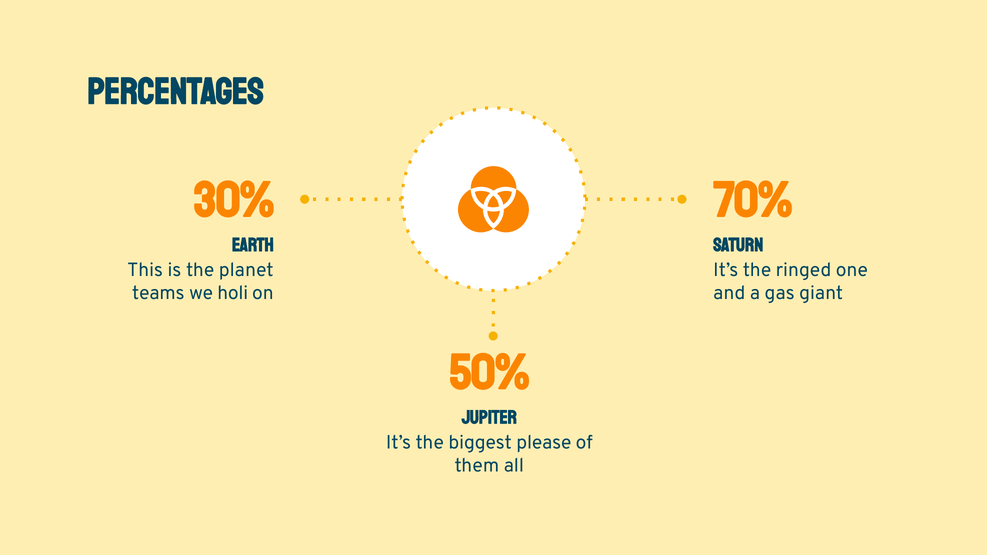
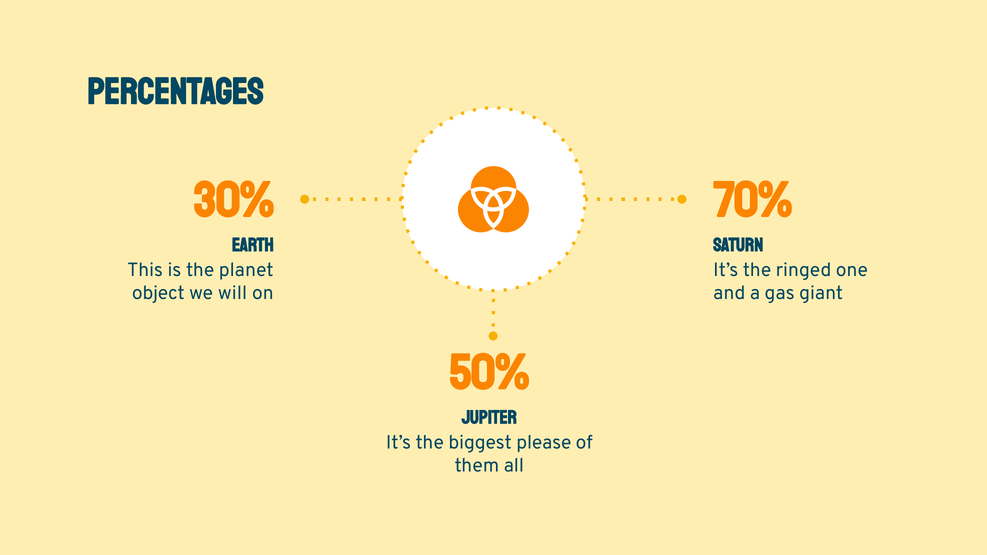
teams: teams -> object
holi: holi -> will
